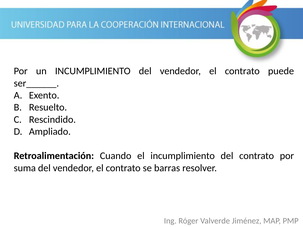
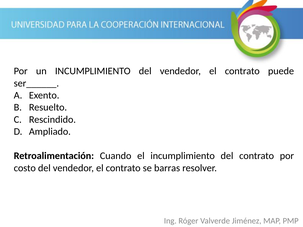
suma: suma -> costo
